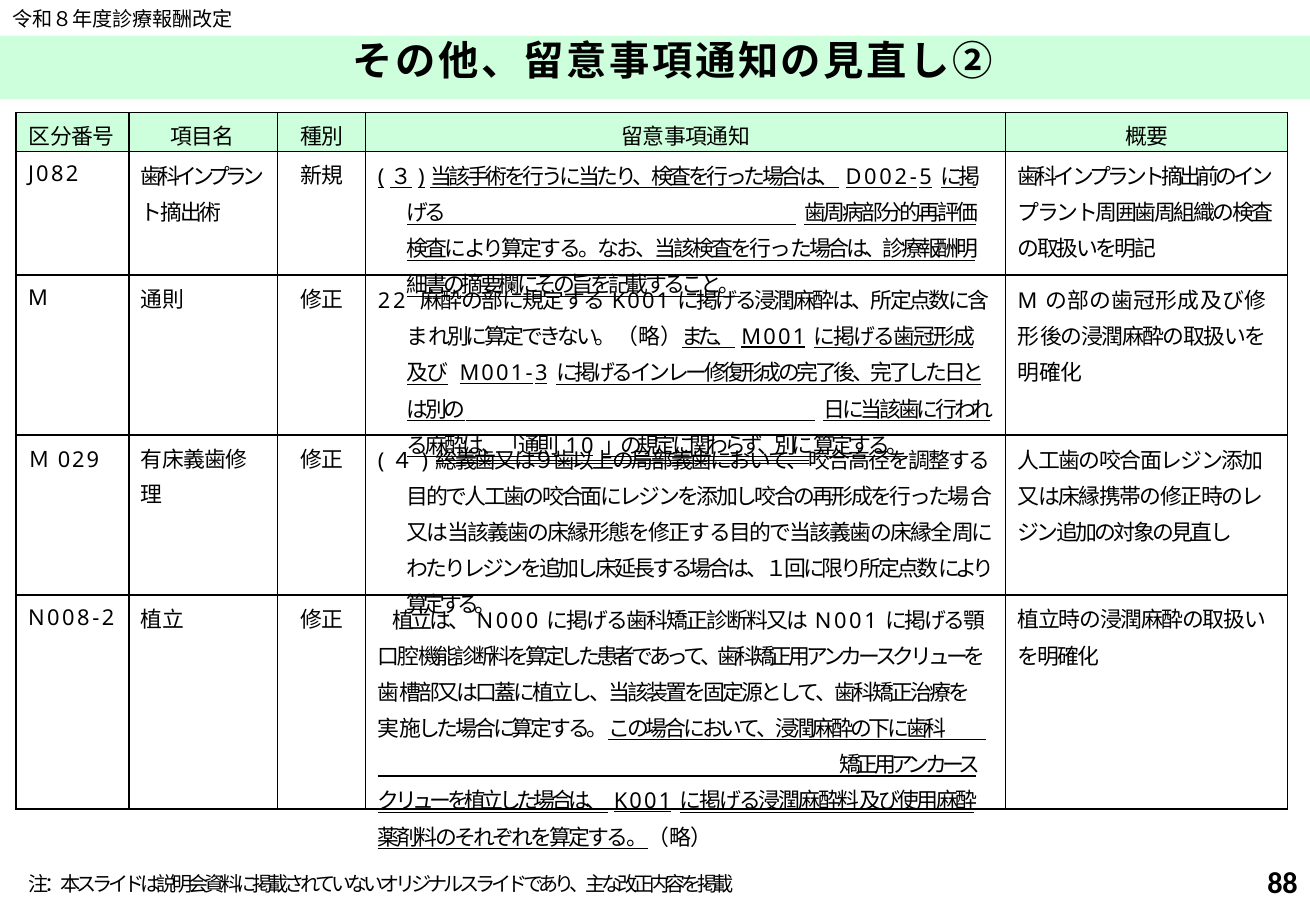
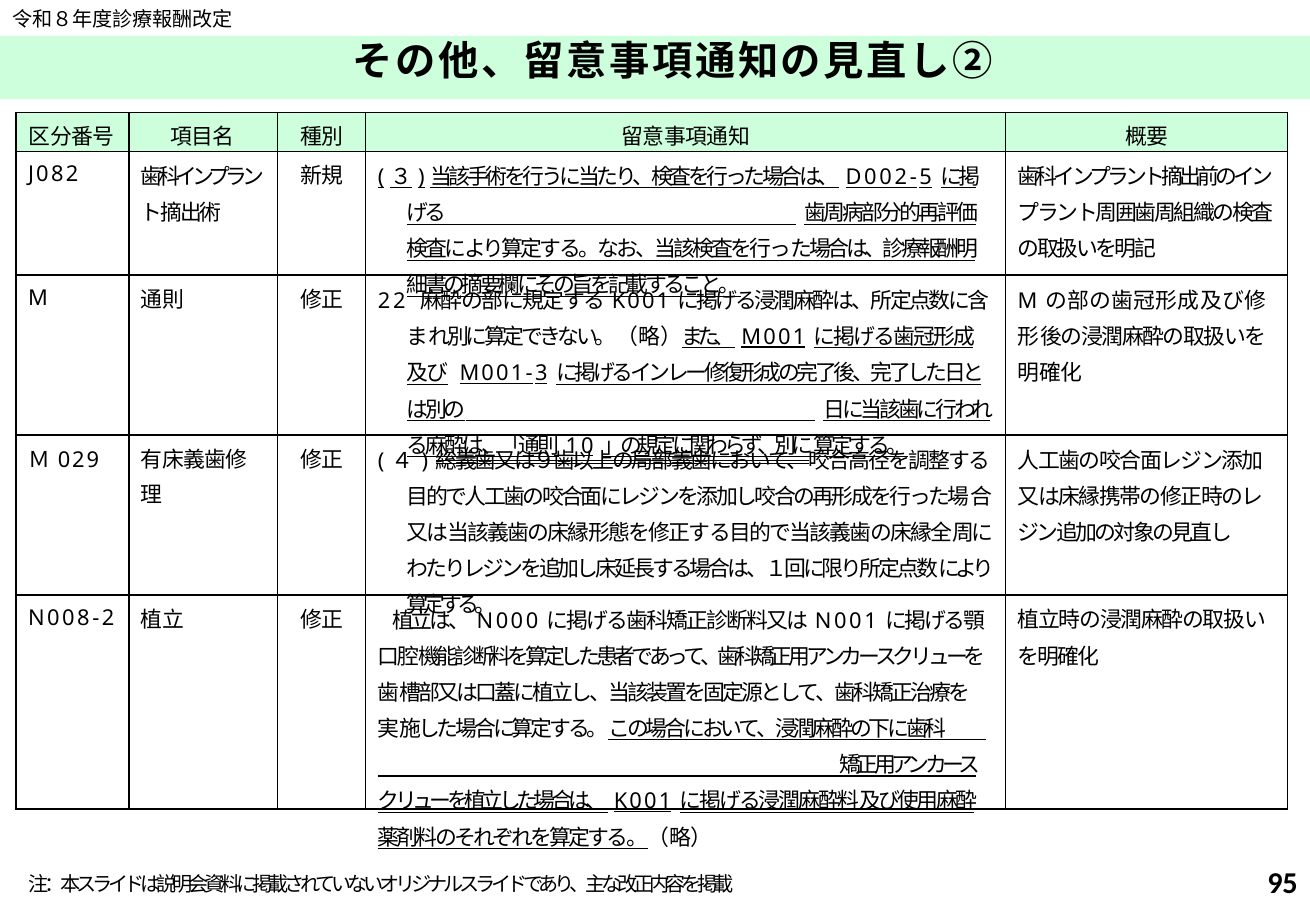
88: 88 -> 95
